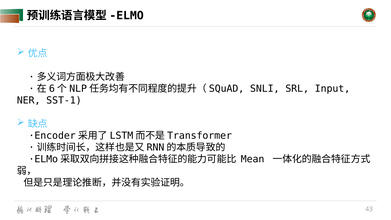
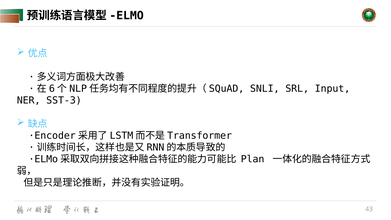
SST-1: SST-1 -> SST-3
Mean: Mean -> Plan
